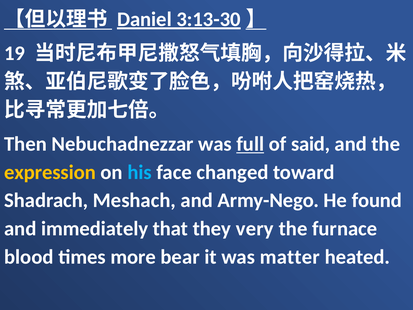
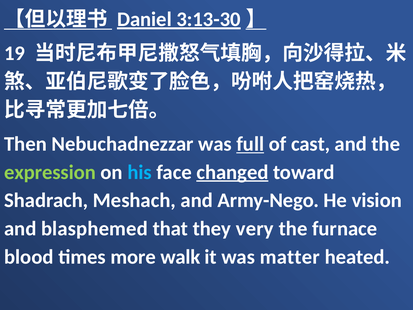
said: said -> cast
expression colour: yellow -> light green
changed underline: none -> present
found: found -> vision
immediately: immediately -> blasphemed
bear: bear -> walk
